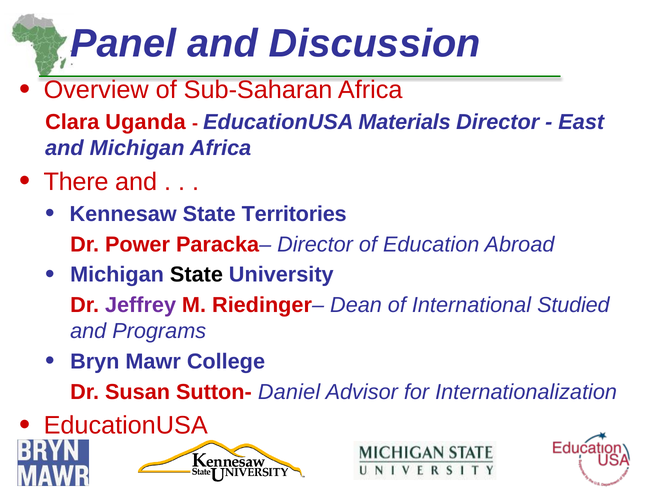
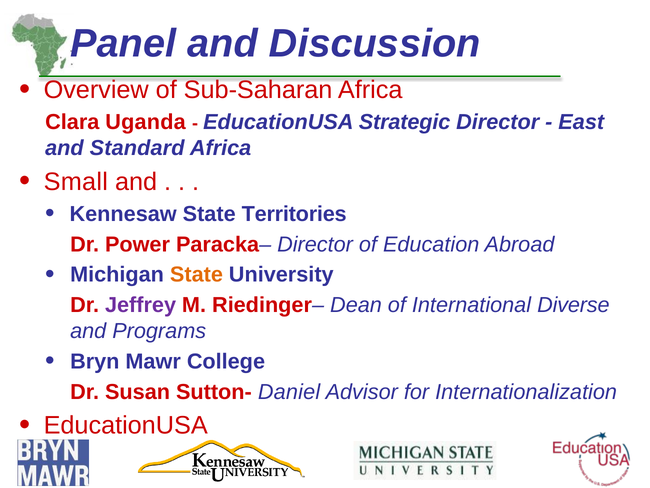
Materials: Materials -> Strategic
and Michigan: Michigan -> Standard
There: There -> Small
State at (196, 275) colour: black -> orange
Studied: Studied -> Diverse
